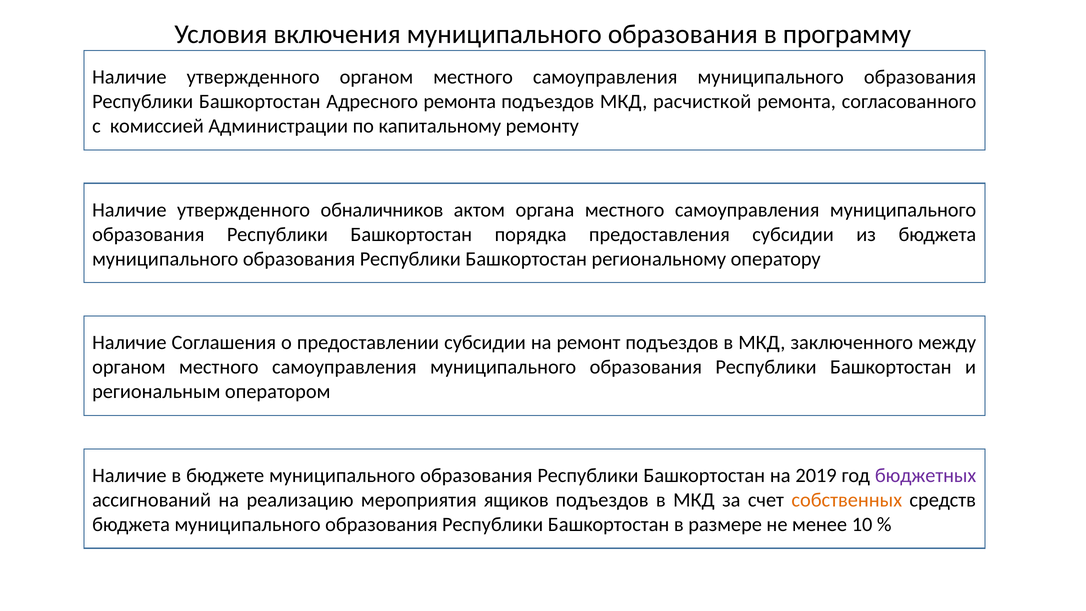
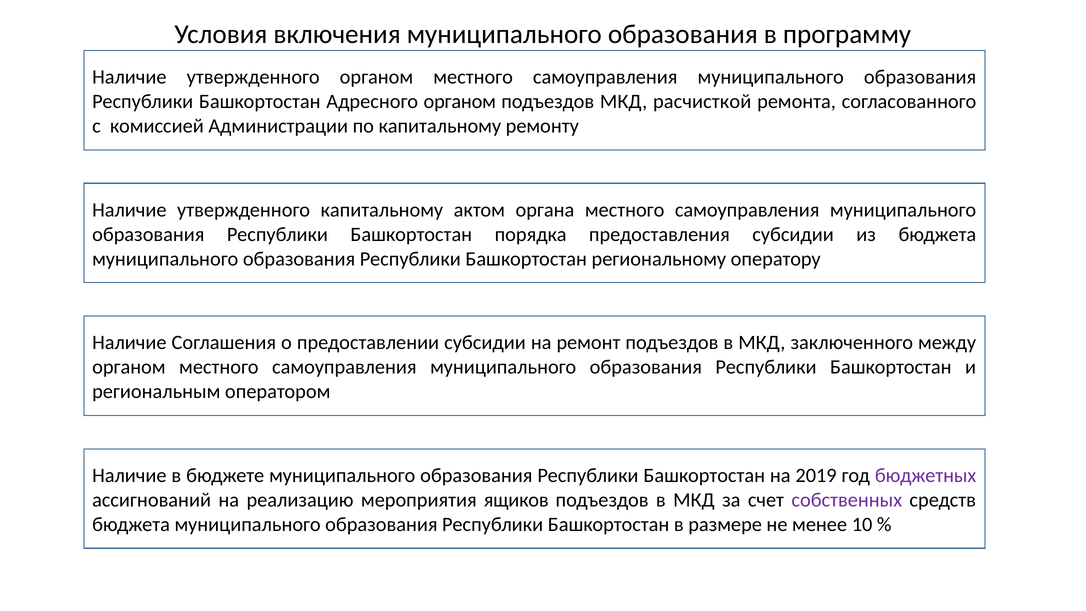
Адресного ремонта: ремонта -> органом
утвержденного обналичников: обналичников -> капитальному
собственных colour: orange -> purple
